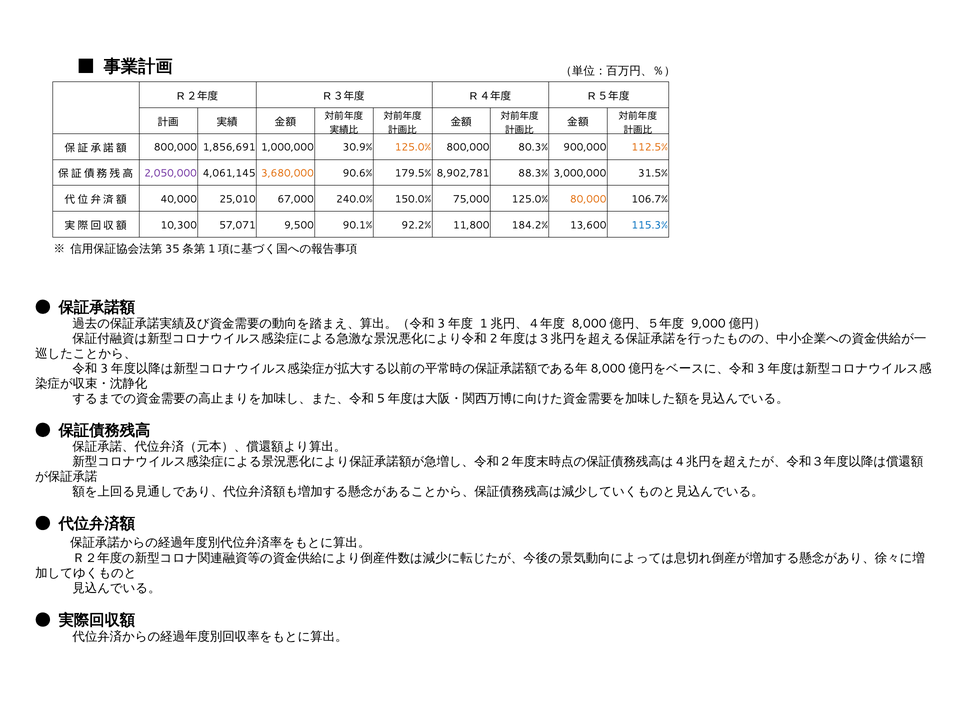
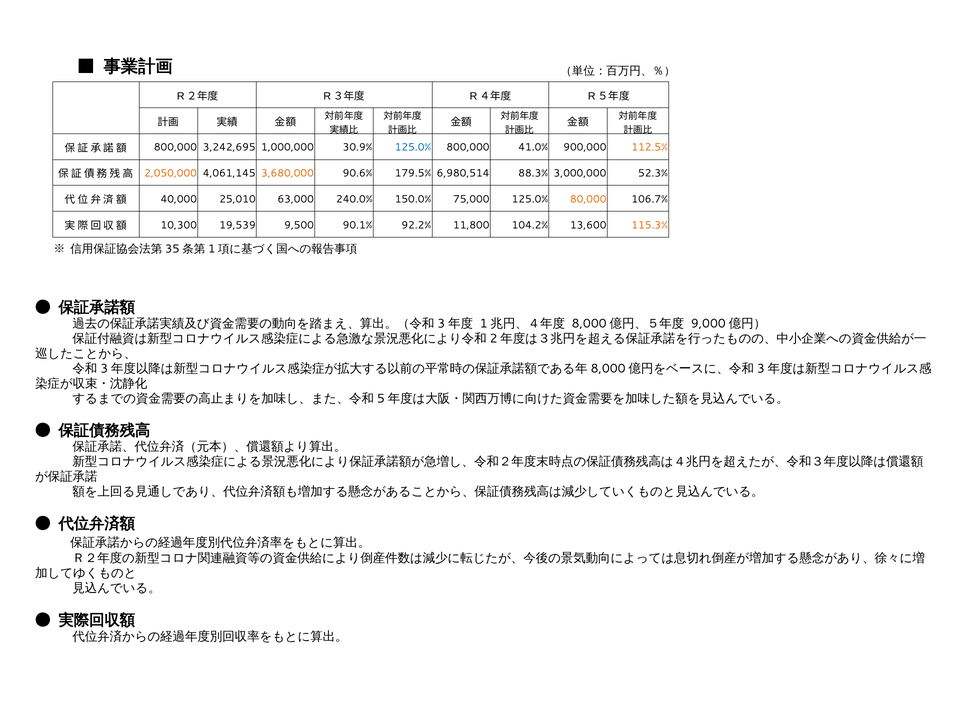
1,856,691: 1,856,691 -> 3,242,695
125.0% at (413, 148) colour: orange -> blue
80.3%: 80.3% -> 41.0%
2,050,000 colour: purple -> orange
8,902,781: 8,902,781 -> 6,980,514
31.5%: 31.5% -> 52.3%
67,000: 67,000 -> 63,000
57,071: 57,071 -> 19,539
184.2%: 184.2% -> 104.2%
115.3% colour: blue -> orange
